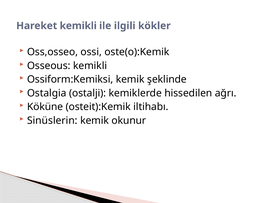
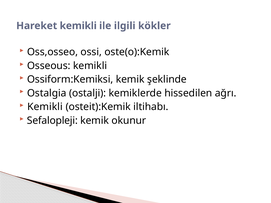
Köküne at (45, 107): Köküne -> Kemikli
Sinüslerin: Sinüslerin -> Sefalopleji
